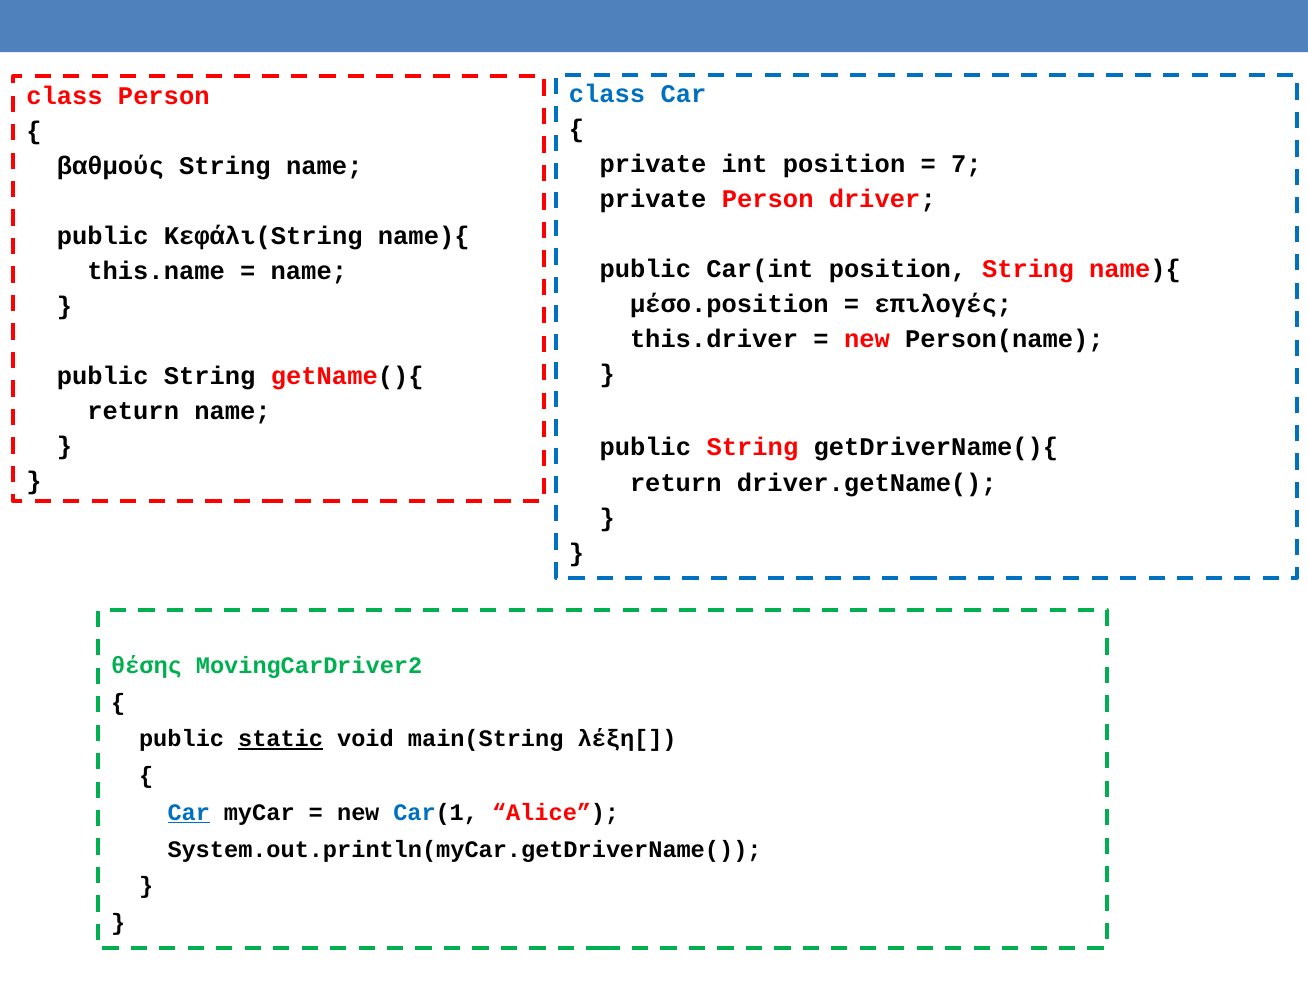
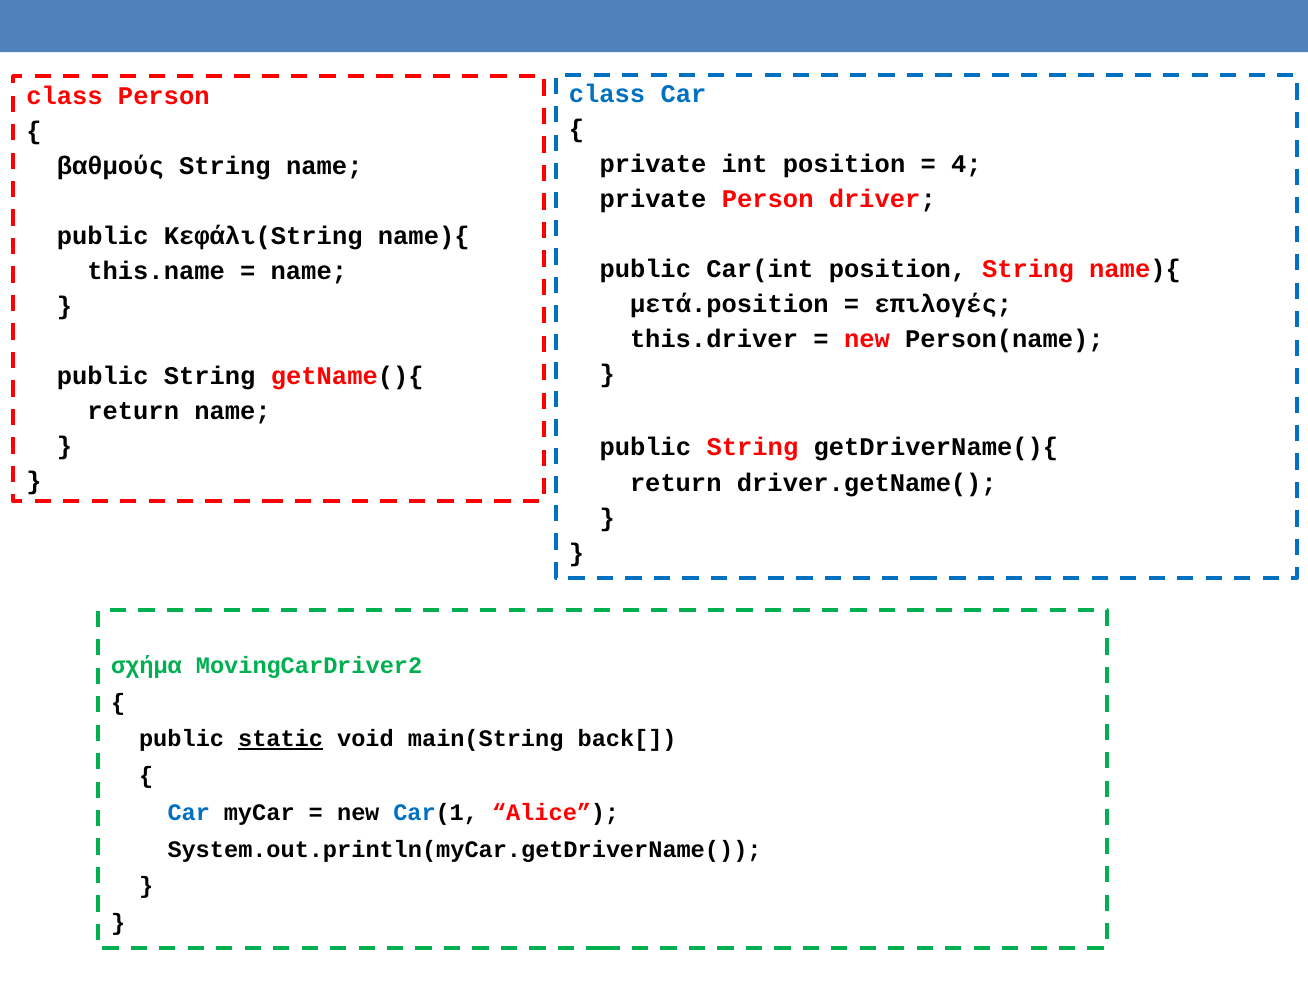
7: 7 -> 4
μέσο.position: μέσο.position -> μετά.position
θέσης: θέσης -> σχήμα
λέξη[: λέξη[ -> back[
Car at (189, 813) underline: present -> none
